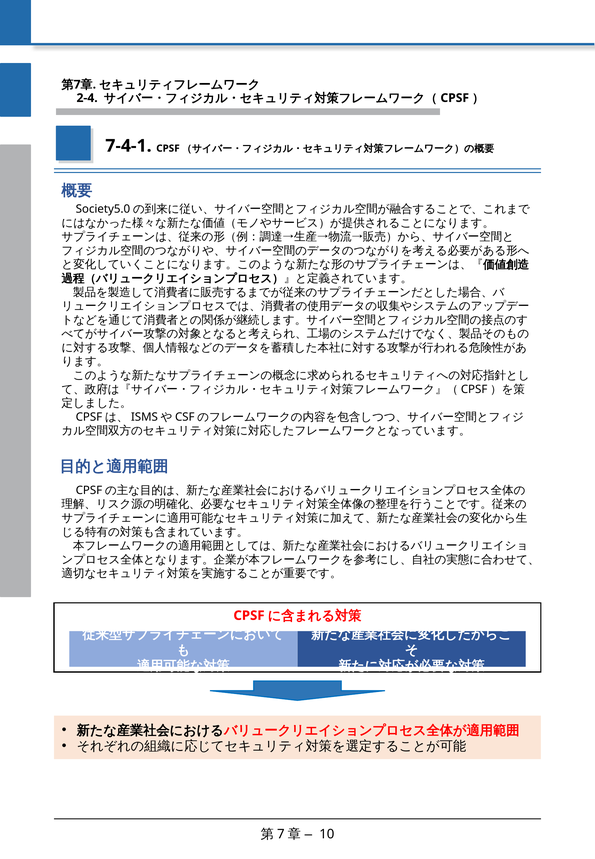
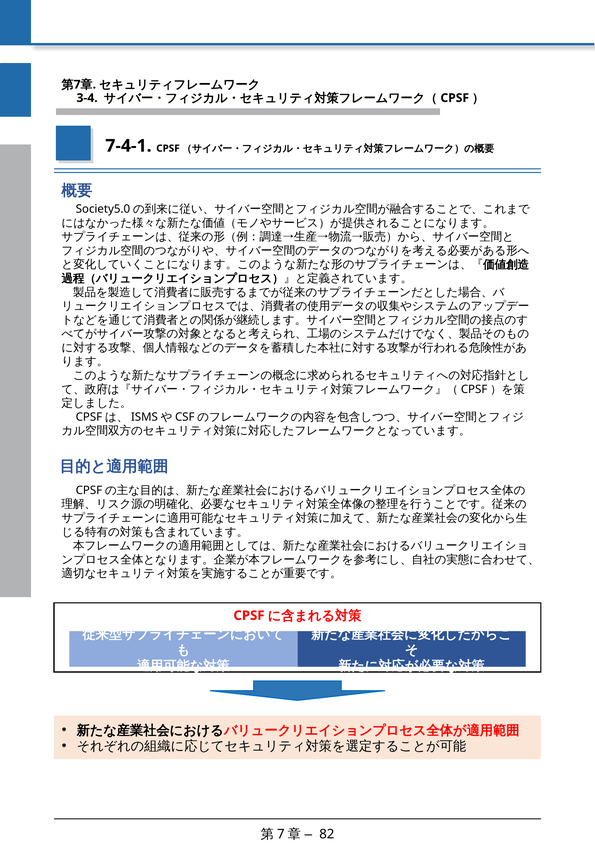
2-4: 2-4 -> 3-4
10: 10 -> 82
